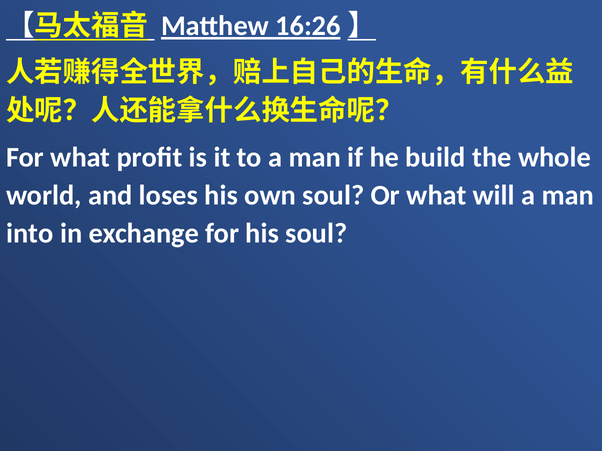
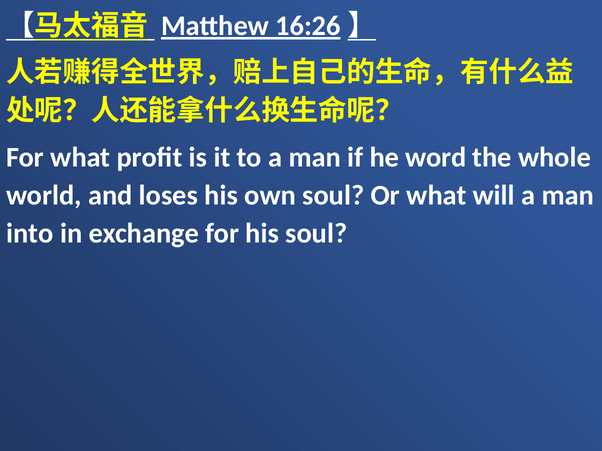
build: build -> word
